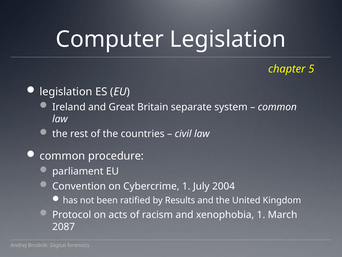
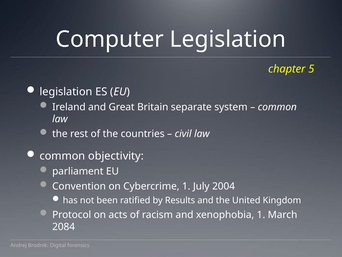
procedure: procedure -> objectivity
2087: 2087 -> 2084
